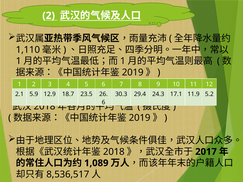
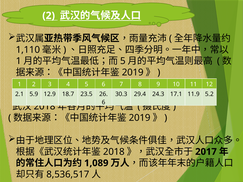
1 at (123, 61): 1 -> 5
